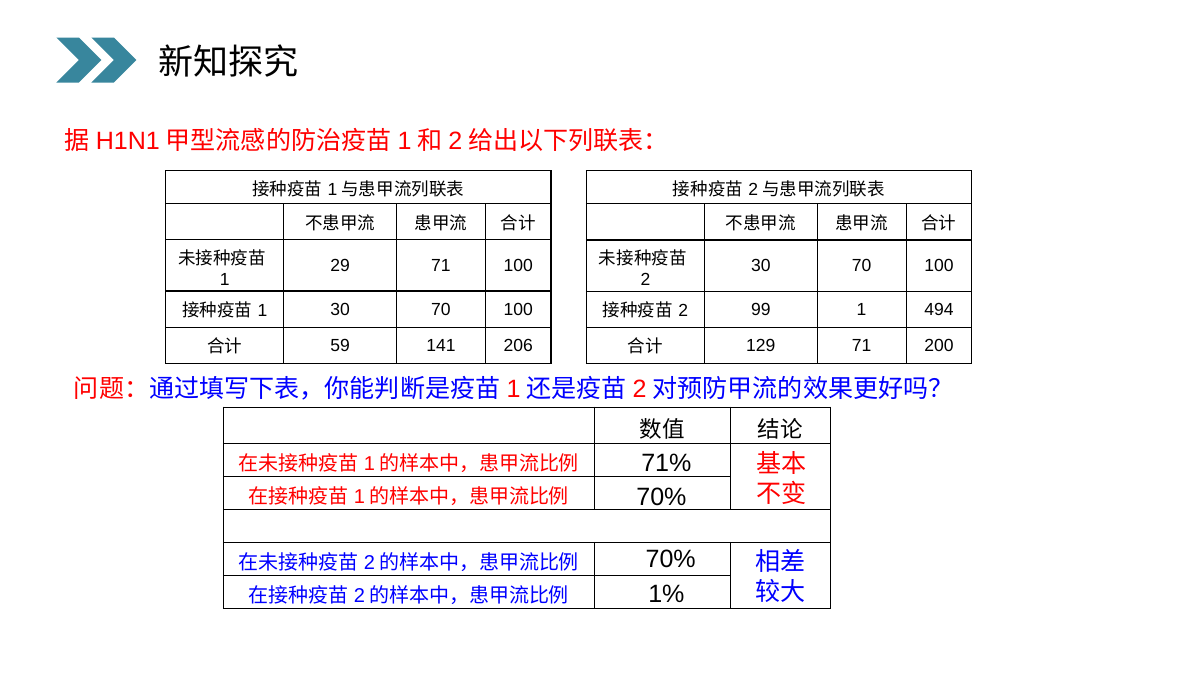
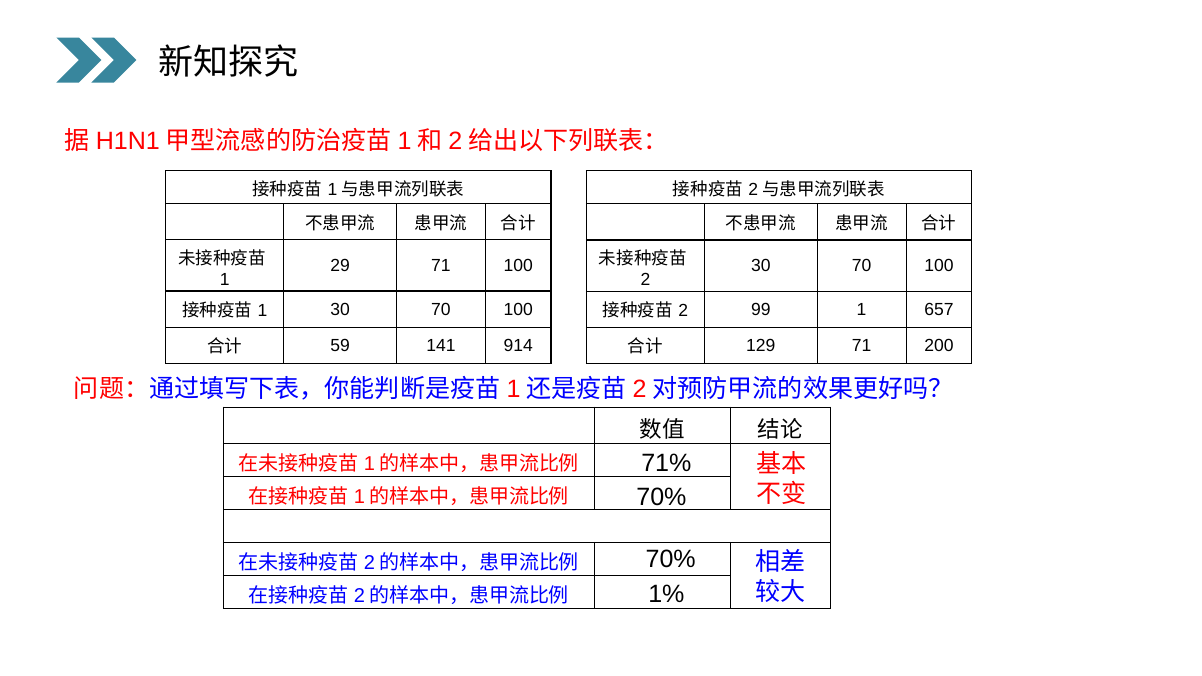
494: 494 -> 657
206: 206 -> 914
